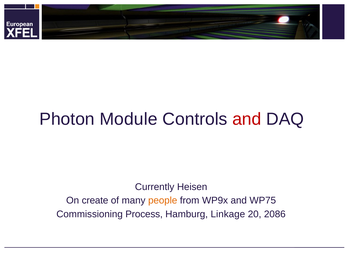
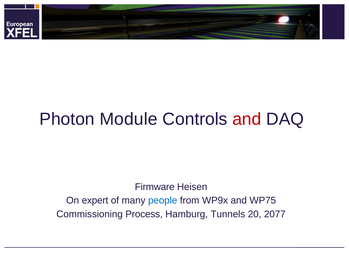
Currently: Currently -> Firmware
create: create -> expert
people colour: orange -> blue
Linkage: Linkage -> Tunnels
2086: 2086 -> 2077
